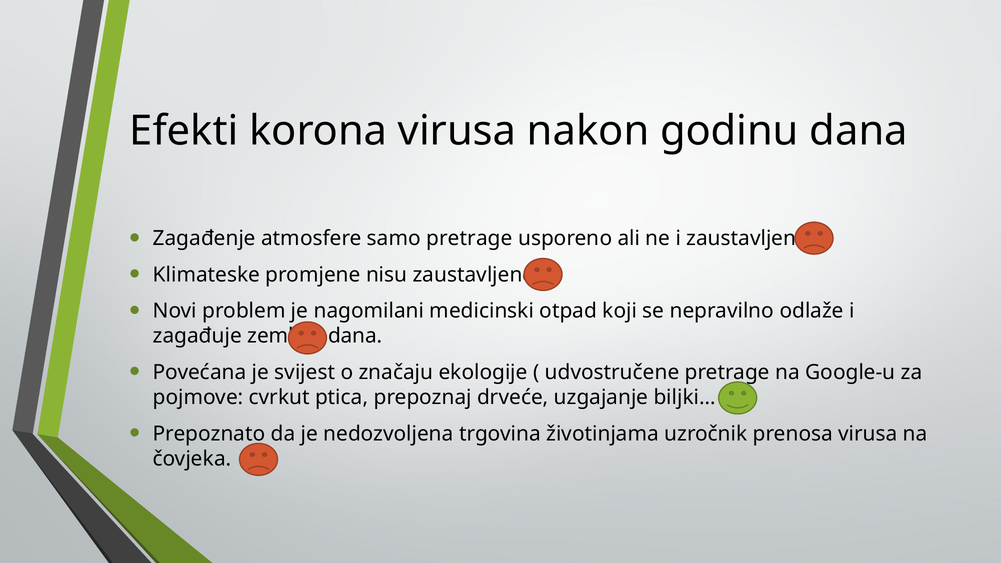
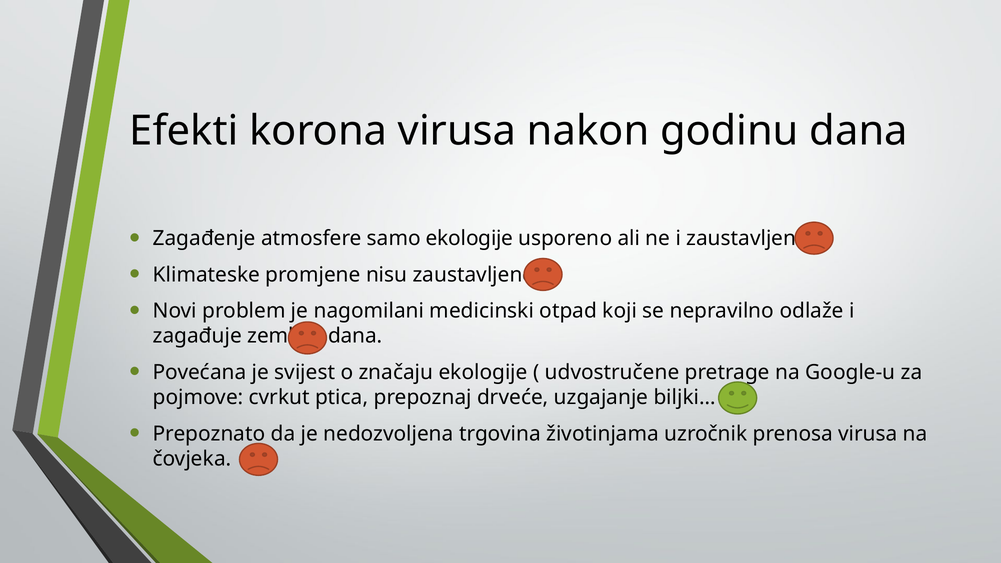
samo pretrage: pretrage -> ekologije
